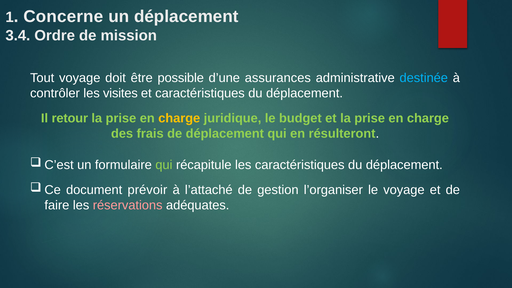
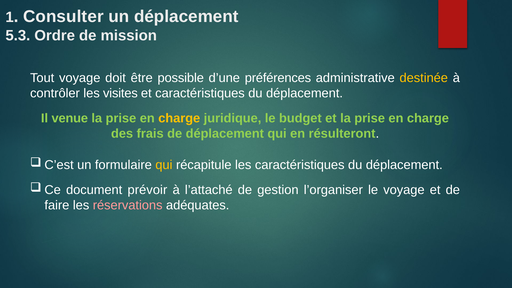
Concerne: Concerne -> Consulter
3.4: 3.4 -> 5.3
assurances: assurances -> préférences
destinée colour: light blue -> yellow
retour: retour -> venue
qui at (164, 165) colour: light green -> yellow
